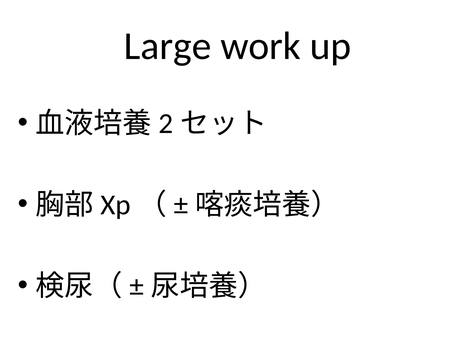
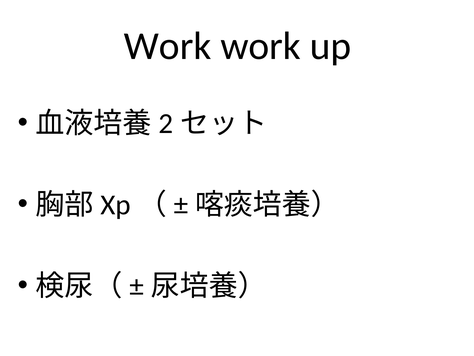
Large at (168, 46): Large -> Work
